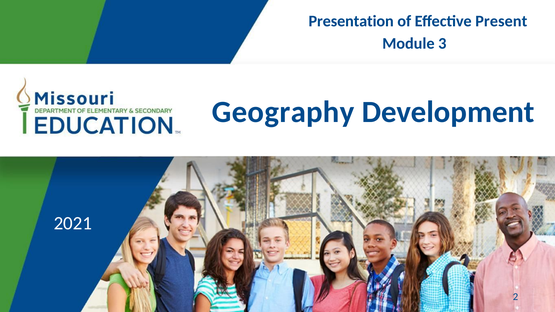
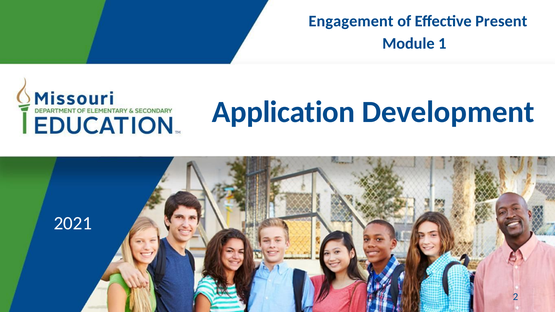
Presentation: Presentation -> Engagement
3: 3 -> 1
Geography: Geography -> Application
